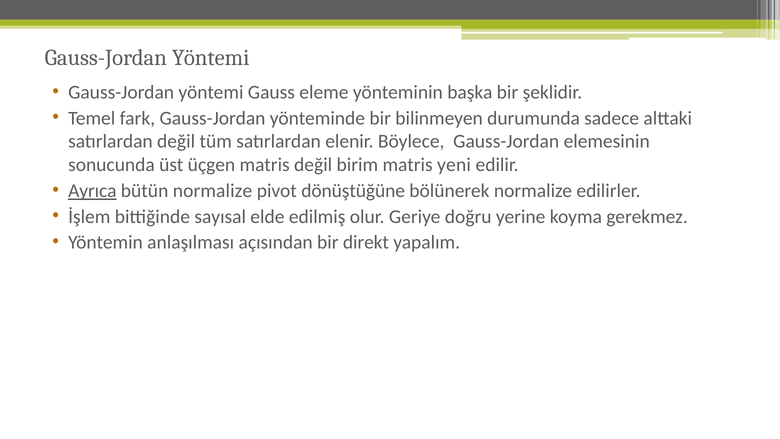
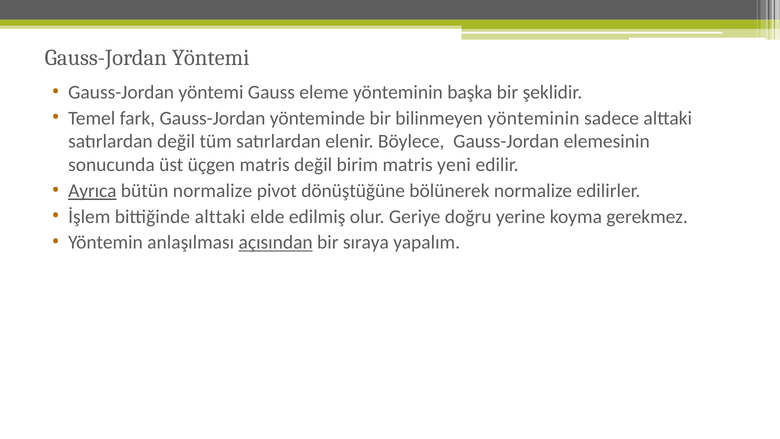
bilinmeyen durumunda: durumunda -> yönteminin
bittiğinde sayısal: sayısal -> alttaki
açısından underline: none -> present
direkt: direkt -> sıraya
